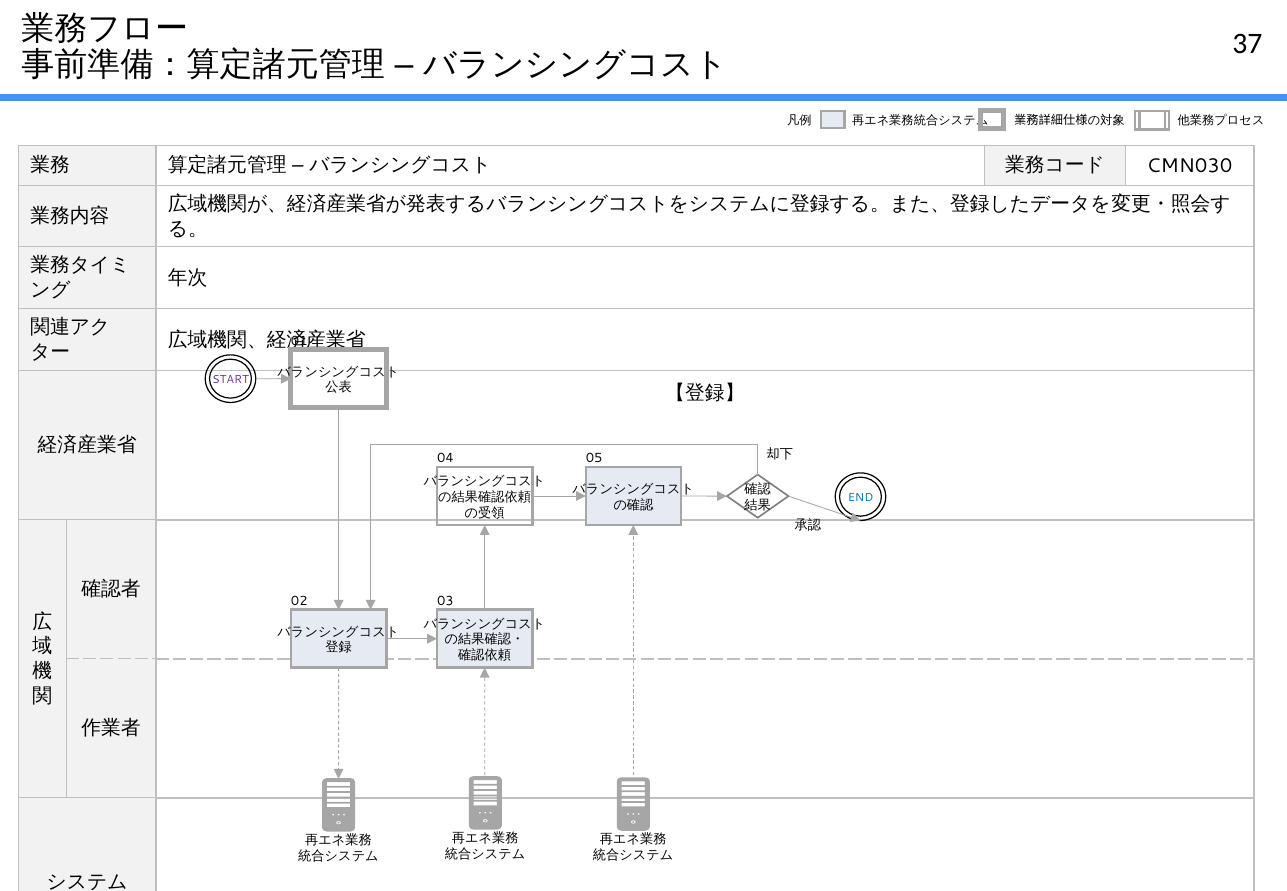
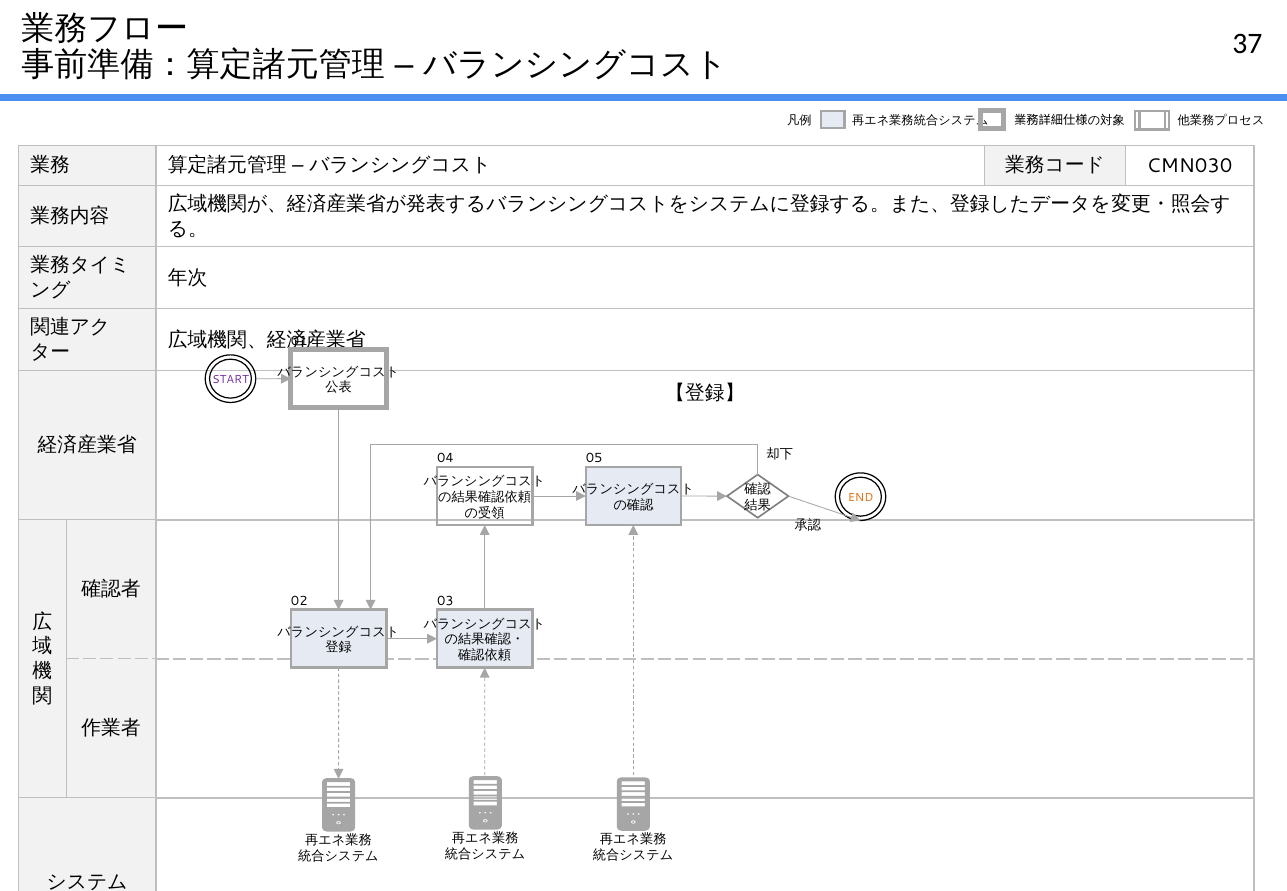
END colour: blue -> orange
